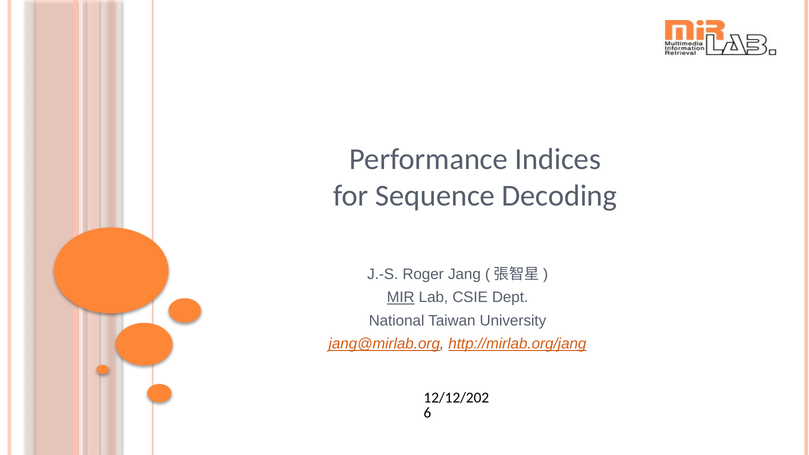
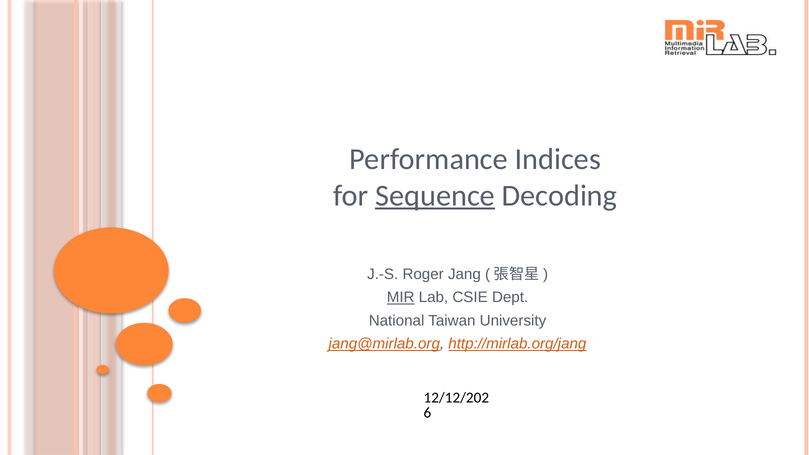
Sequence underline: none -> present
